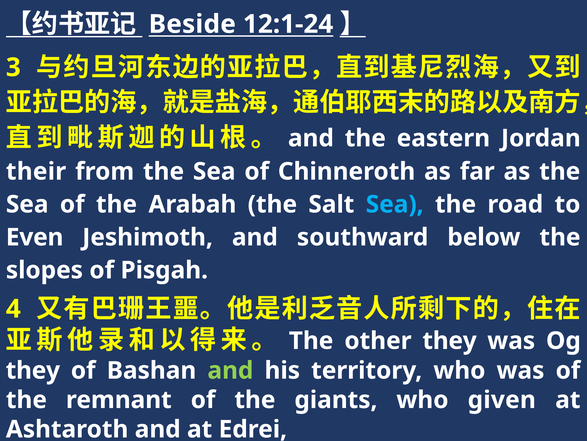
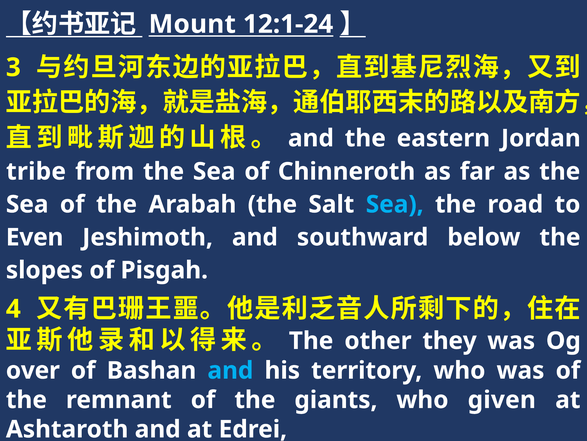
Beside: Beside -> Mount
their: their -> tribe
they at (33, 370): they -> over
and at (230, 370) colour: light green -> light blue
